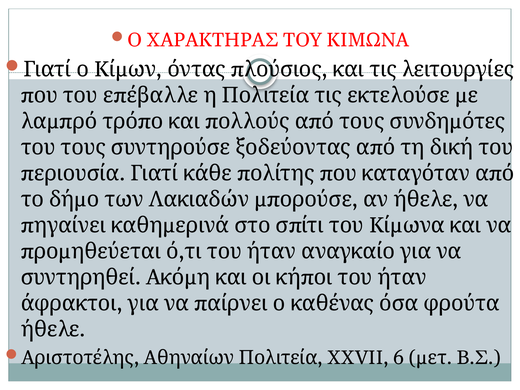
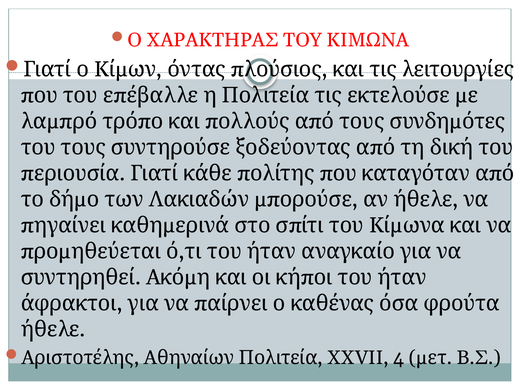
6: 6 -> 4
